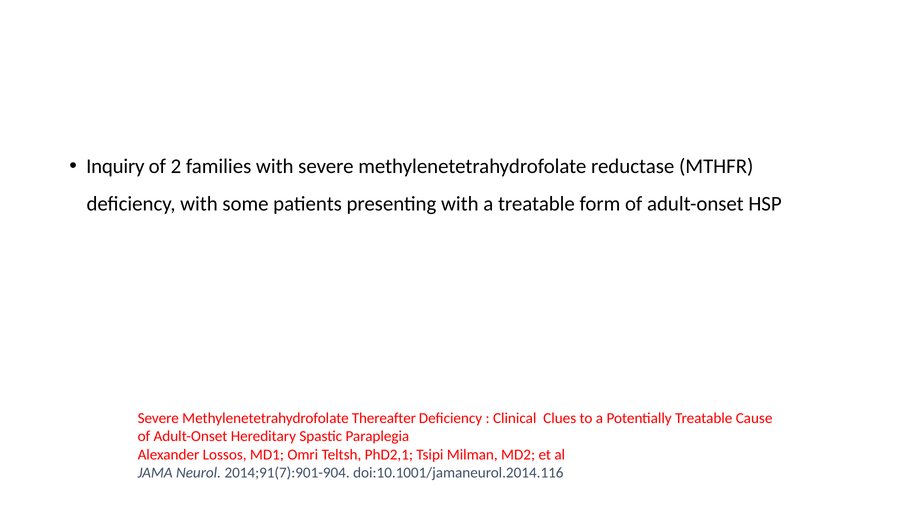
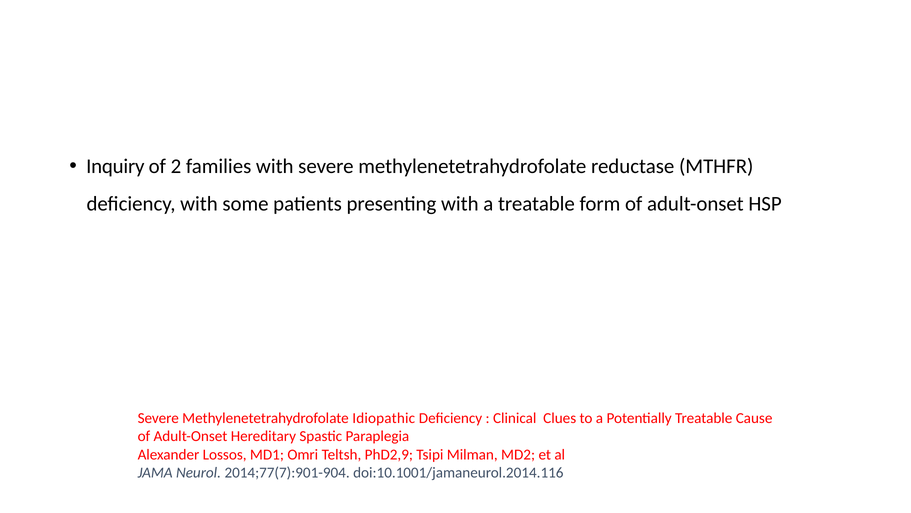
Thereafter: Thereafter -> Idiopathic
PhD2,1: PhD2,1 -> PhD2,9
2014;91(7):901-904: 2014;91(7):901-904 -> 2014;77(7):901-904
